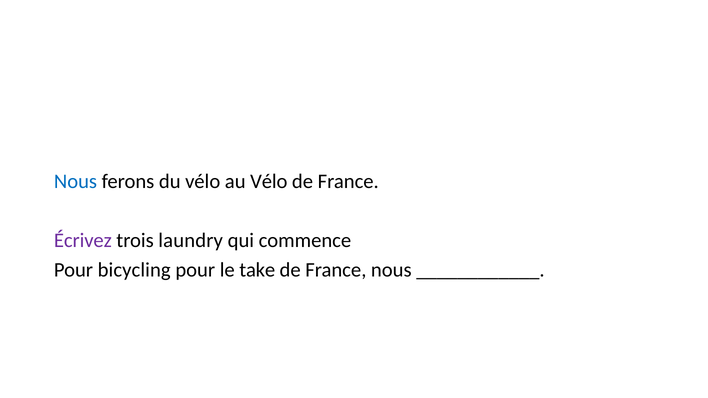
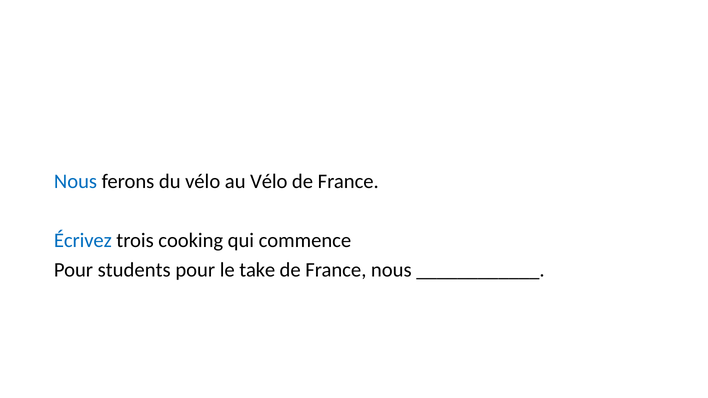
Écrivez colour: purple -> blue
laundry: laundry -> cooking
bicycling: bicycling -> students
